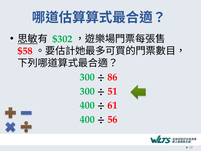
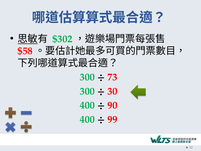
86: 86 -> 73
51: 51 -> 30
61: 61 -> 90
56: 56 -> 99
